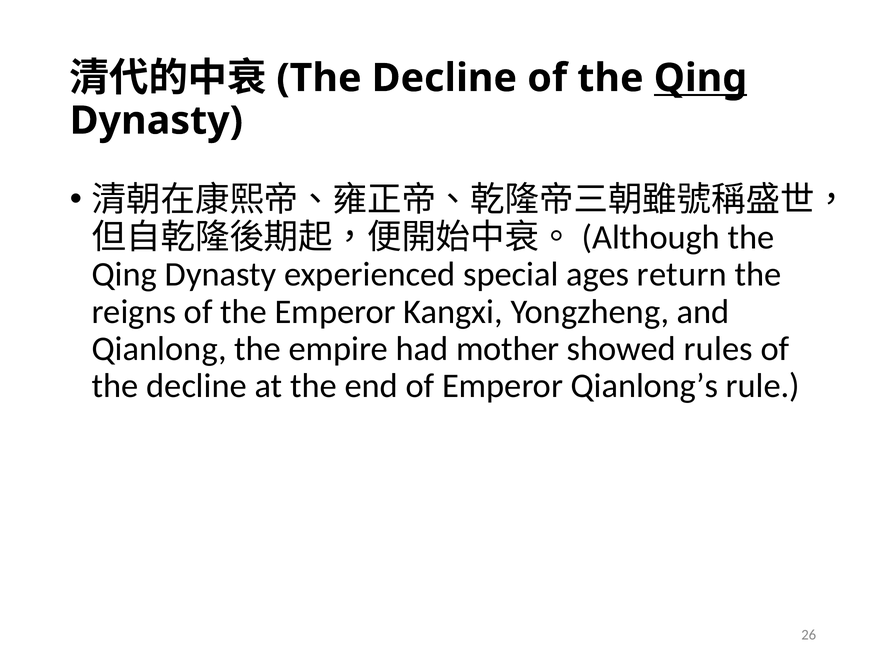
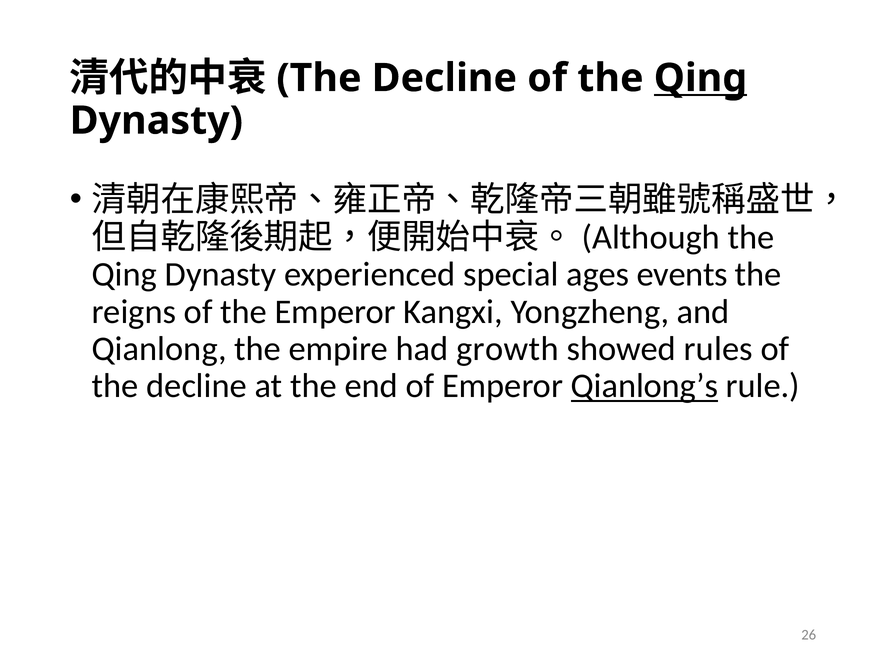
return: return -> events
mother: mother -> growth
Qianlong’s underline: none -> present
